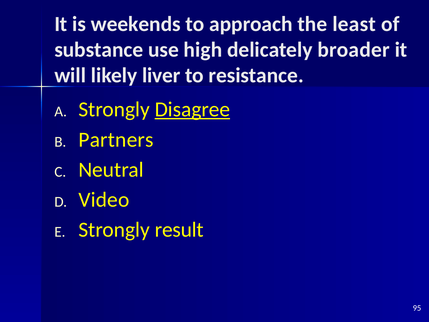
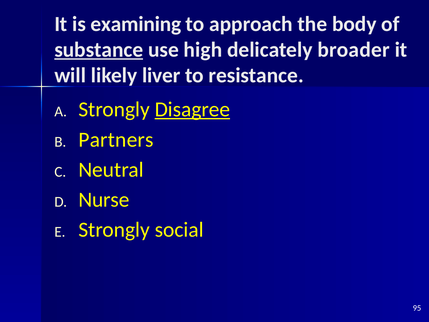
weekends: weekends -> examining
least: least -> body
substance underline: none -> present
Video: Video -> Nurse
result: result -> social
